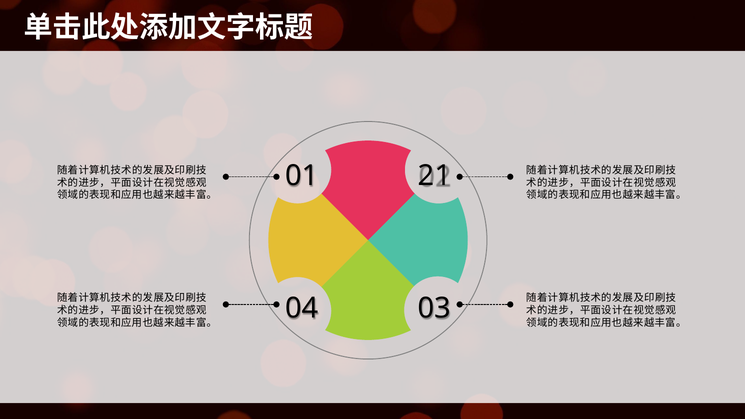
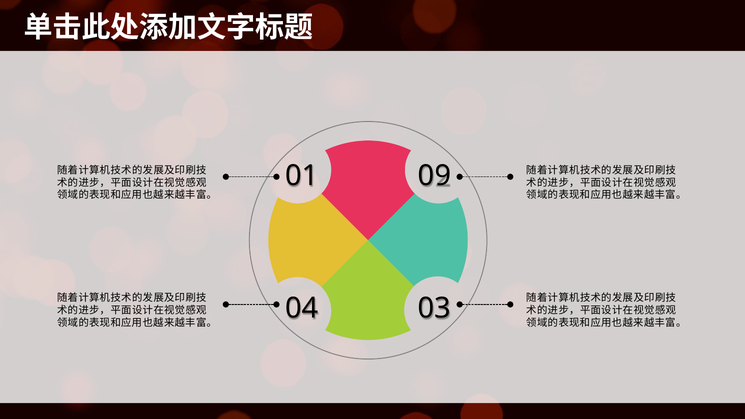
21: 21 -> 09
